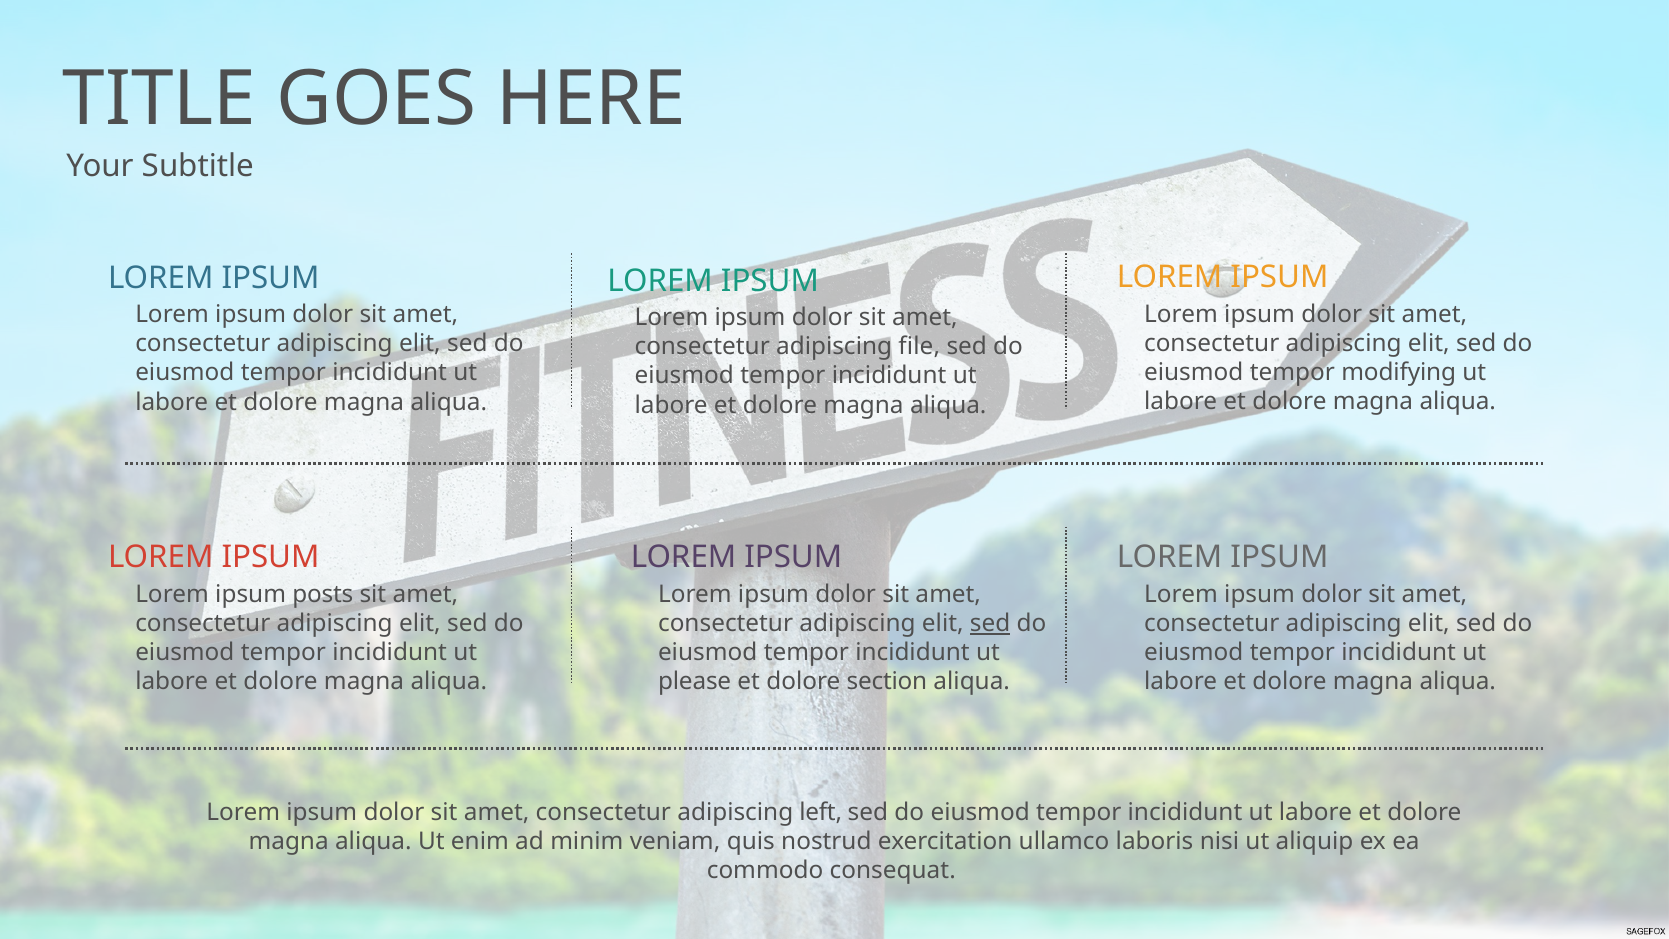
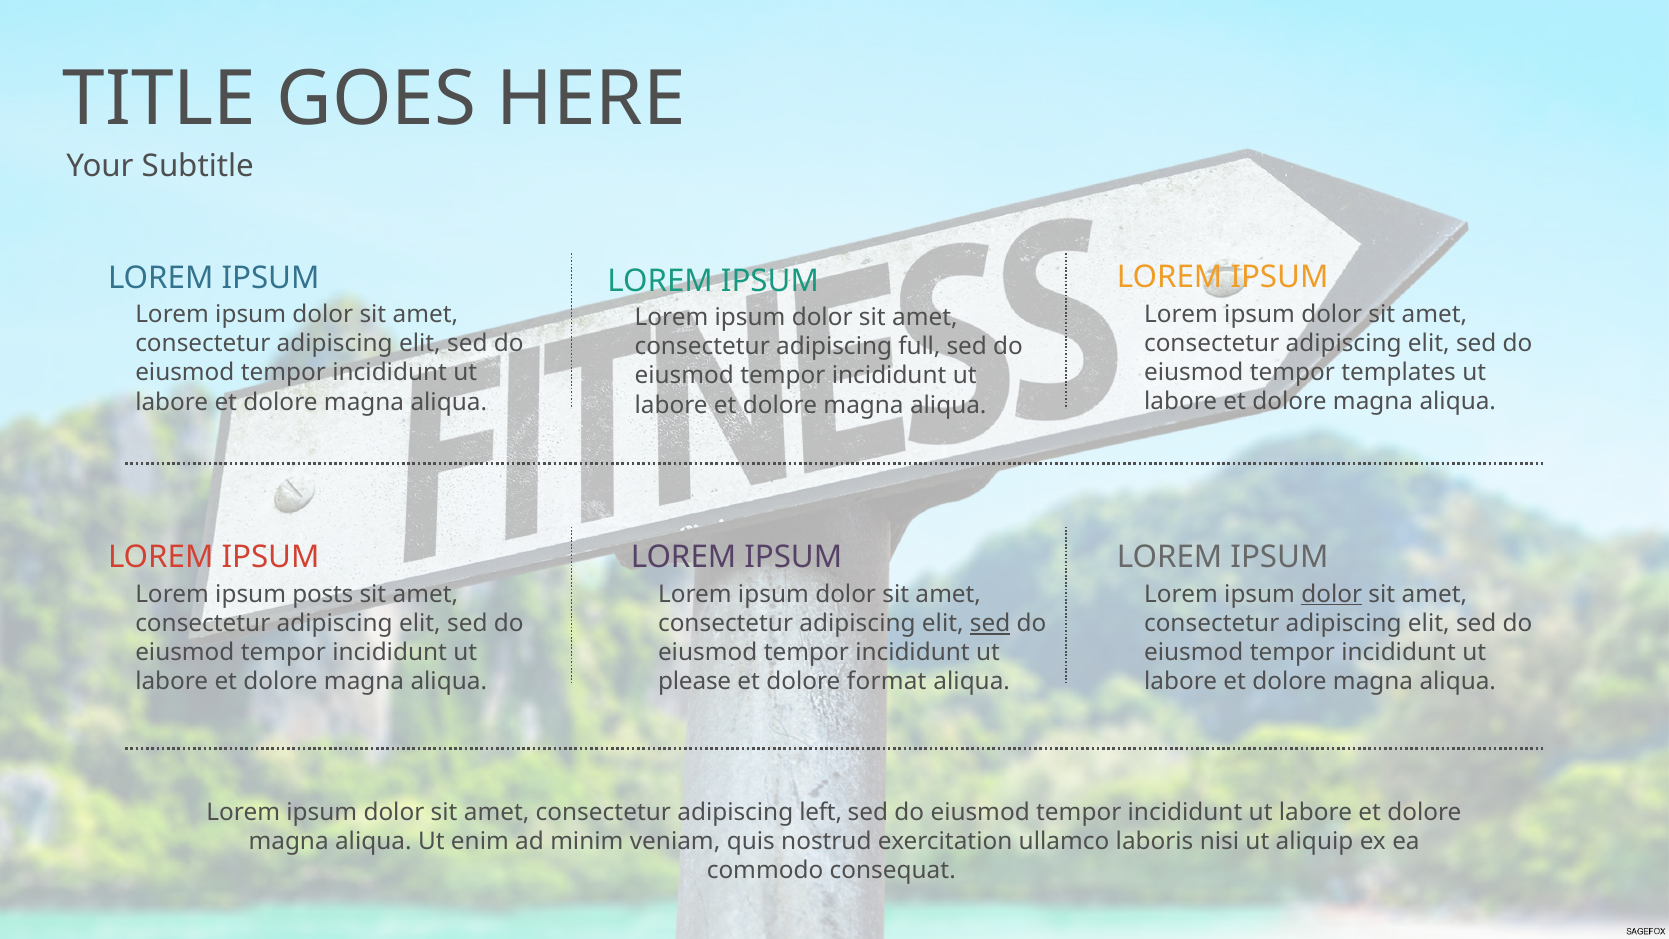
file: file -> full
modifying: modifying -> templates
dolor at (1332, 594) underline: none -> present
section: section -> format
